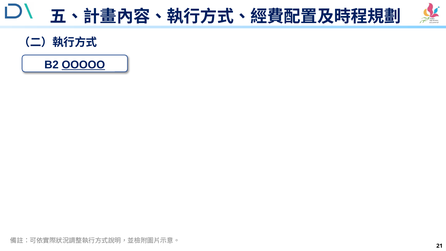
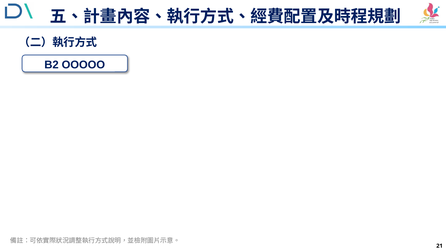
OOOOO underline: present -> none
